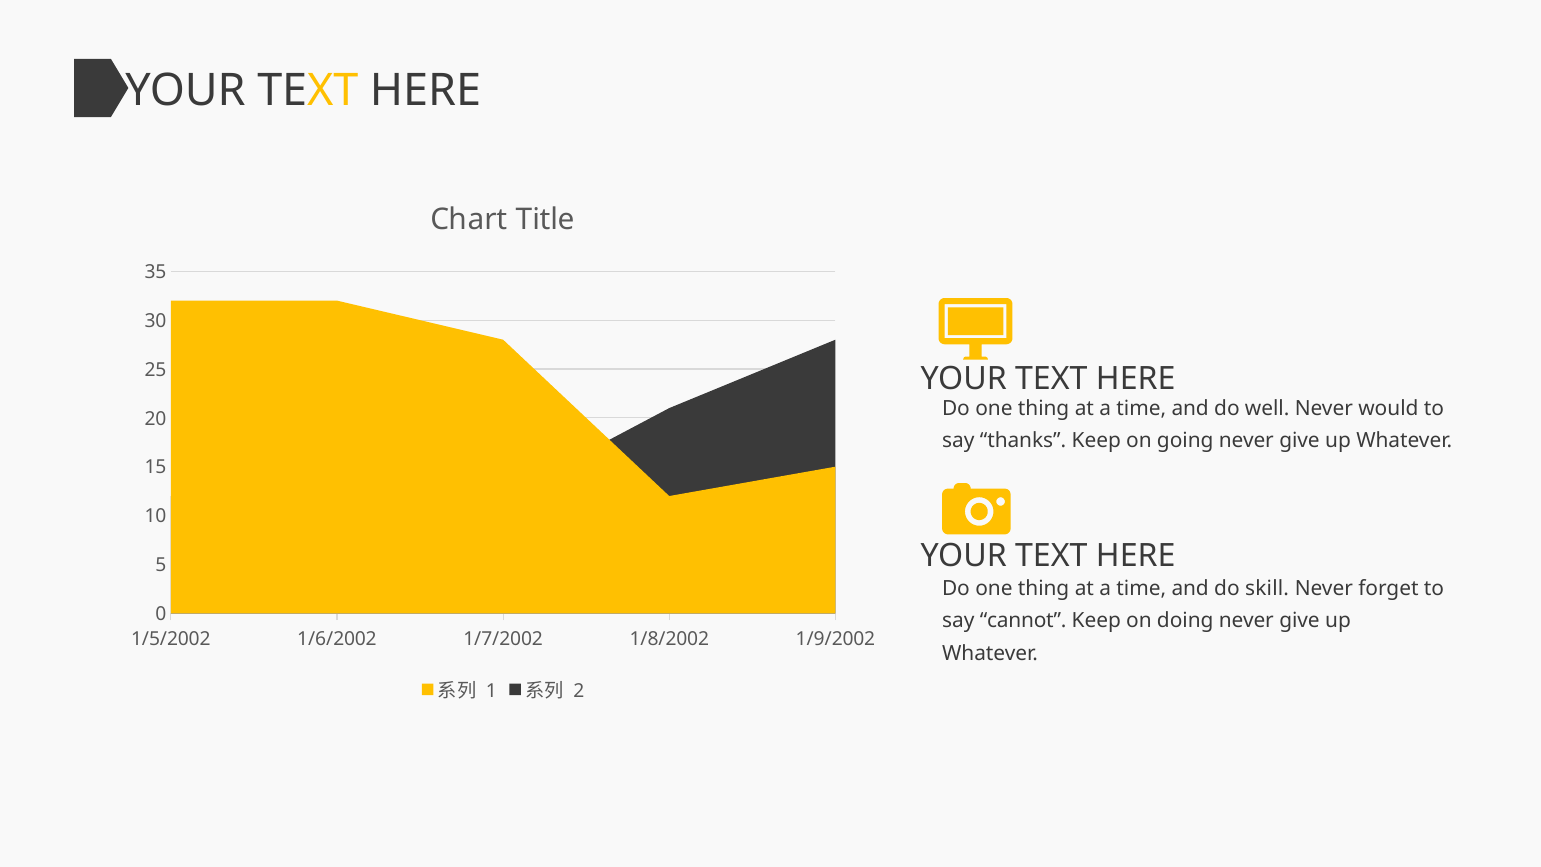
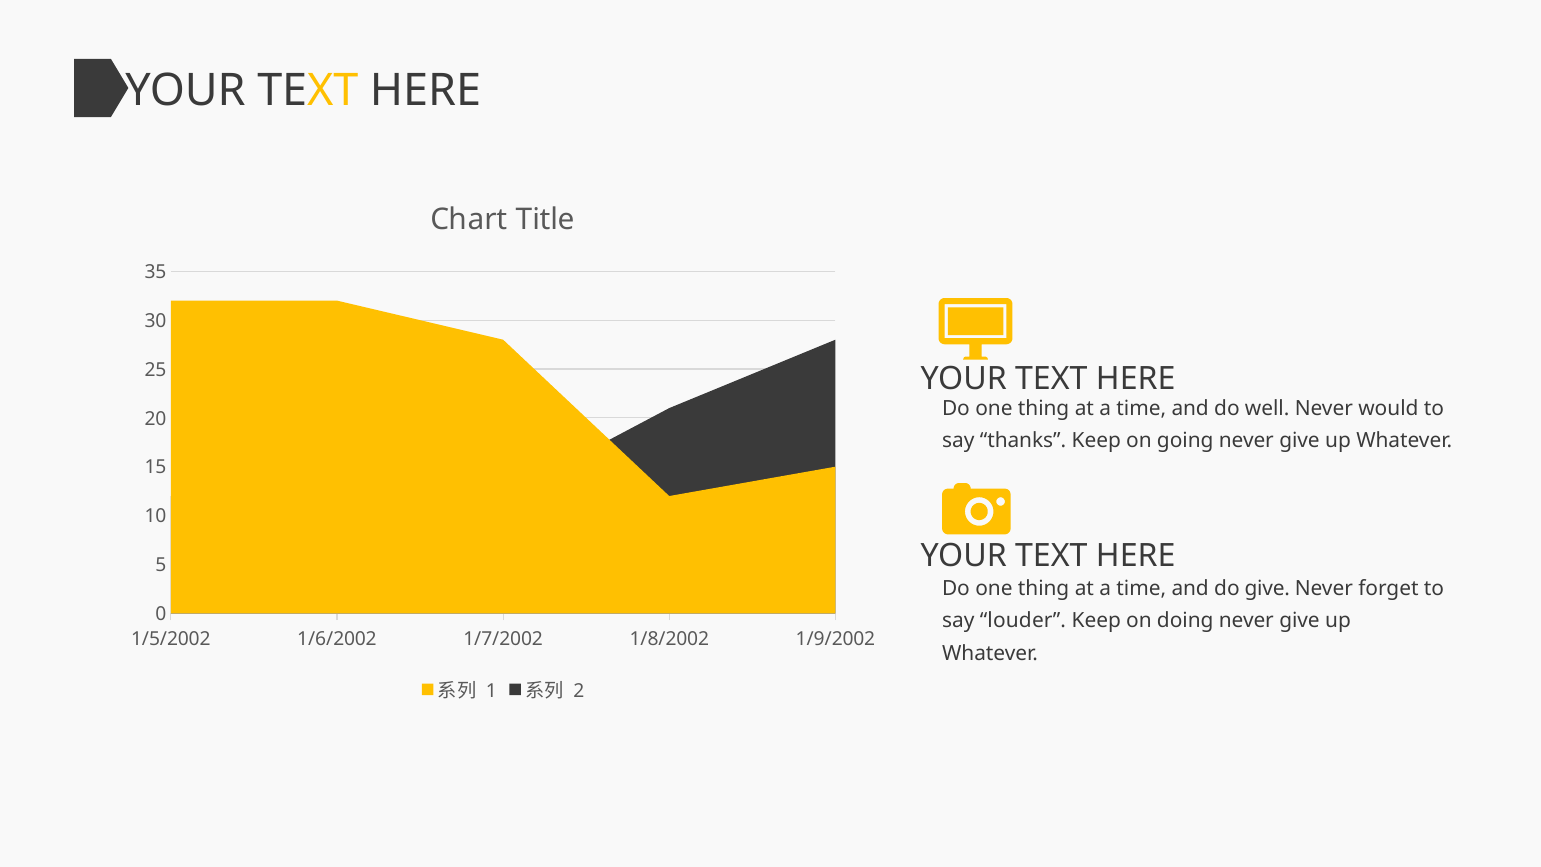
do skill: skill -> give
cannot: cannot -> louder
